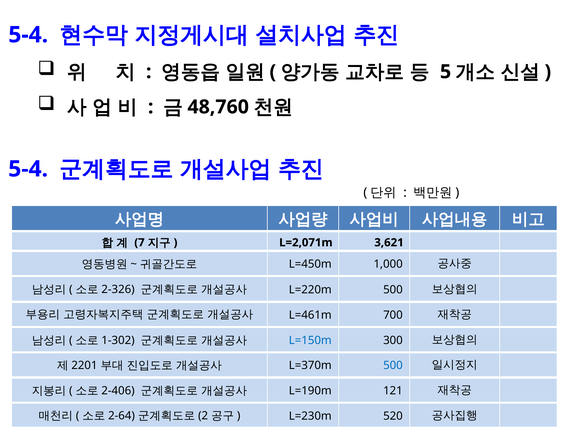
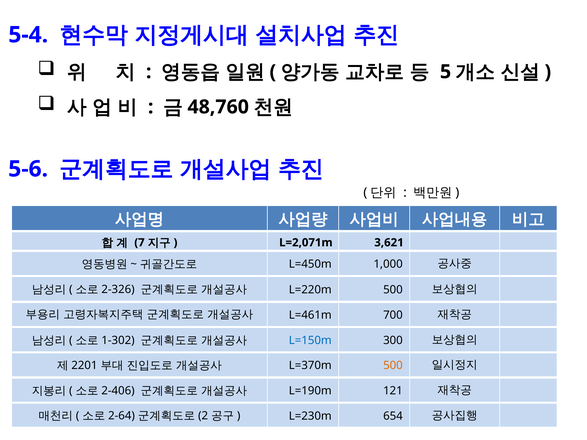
5-4 at (28, 169): 5-4 -> 5-6
500 at (393, 366) colour: blue -> orange
520: 520 -> 654
